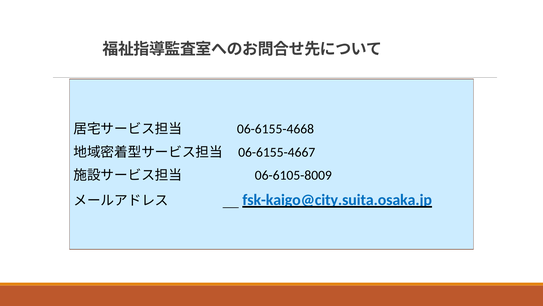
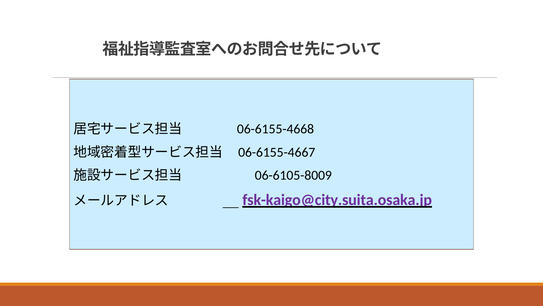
fsk-kaigo@city.suita.osaka.jp colour: blue -> purple
